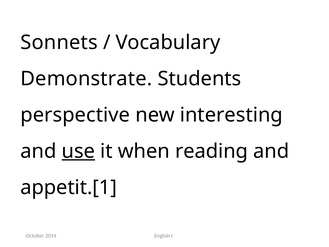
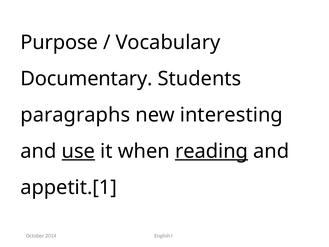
Sonnets: Sonnets -> Purpose
Demonstrate: Demonstrate -> Documentary
perspective: perspective -> paragraphs
reading underline: none -> present
